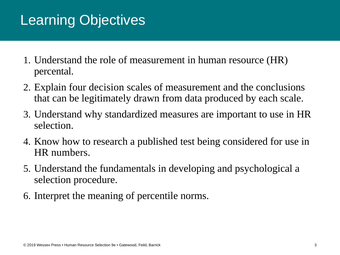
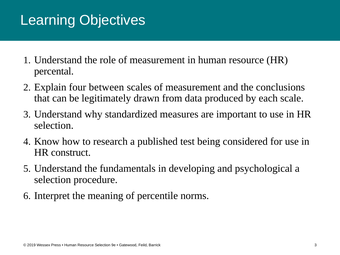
decision: decision -> between
numbers: numbers -> construct
